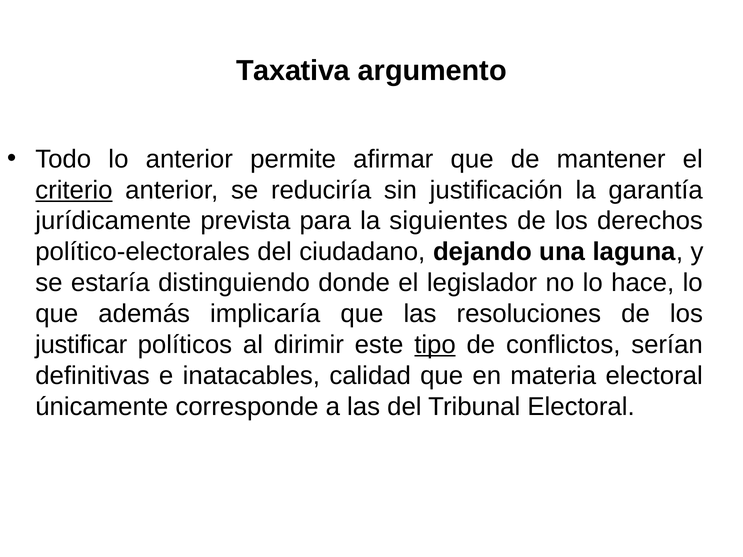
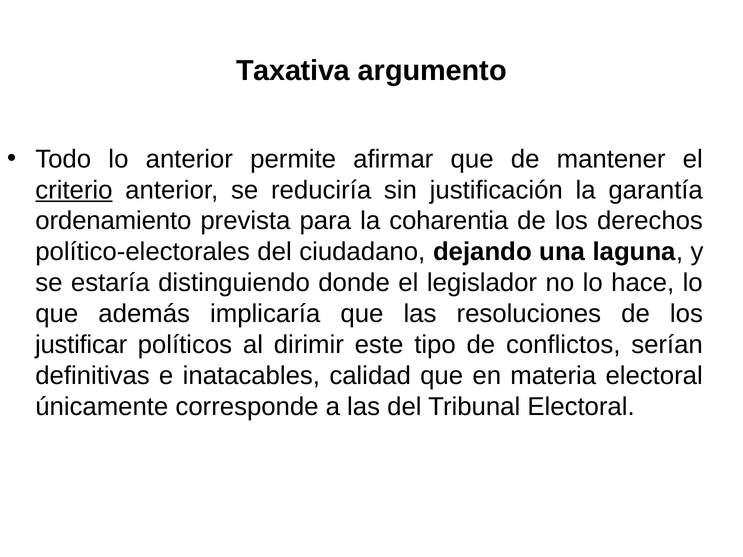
jurídicamente: jurídicamente -> ordenamiento
siguientes: siguientes -> coharentia
tipo underline: present -> none
